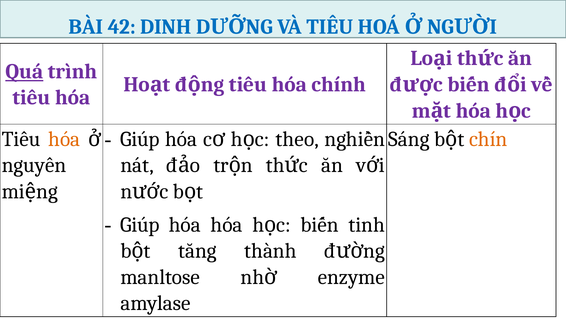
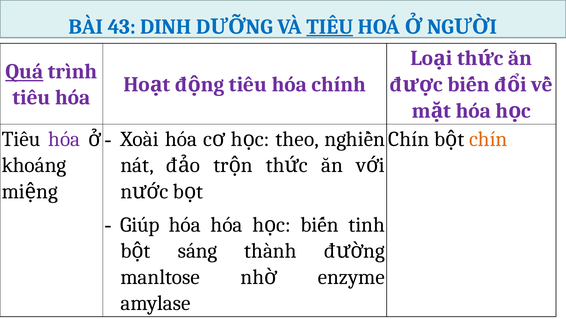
42: 42 -> 43
TIÊU at (330, 27) underline: none -> present
Giúp at (140, 139): Giúp -> Xoài
hóa at (64, 139) colour: orange -> purple
Sáng at (409, 139): Sáng -> Chín
nguyên: nguyên -> khoáng
tăng: tăng -> sáng
